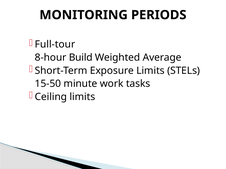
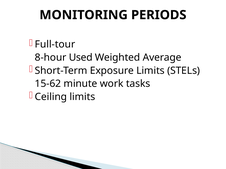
Build: Build -> Used
15-50: 15-50 -> 15-62
